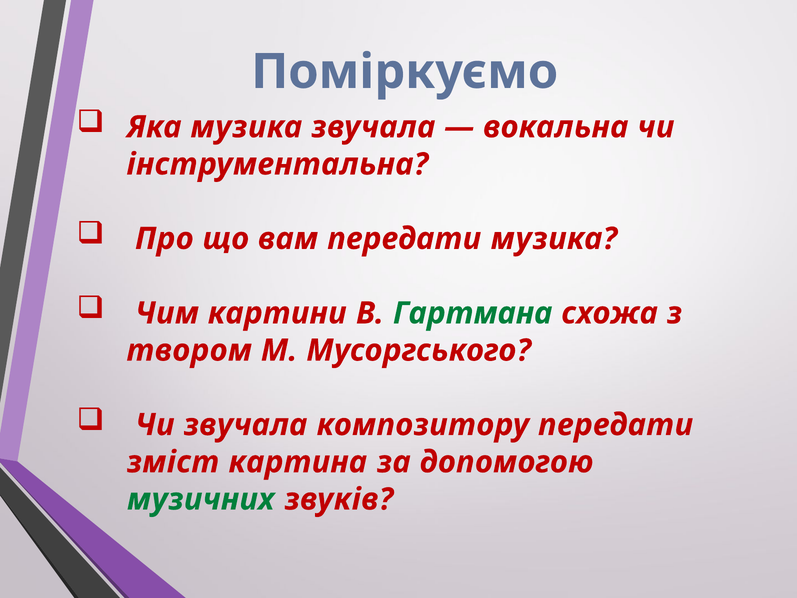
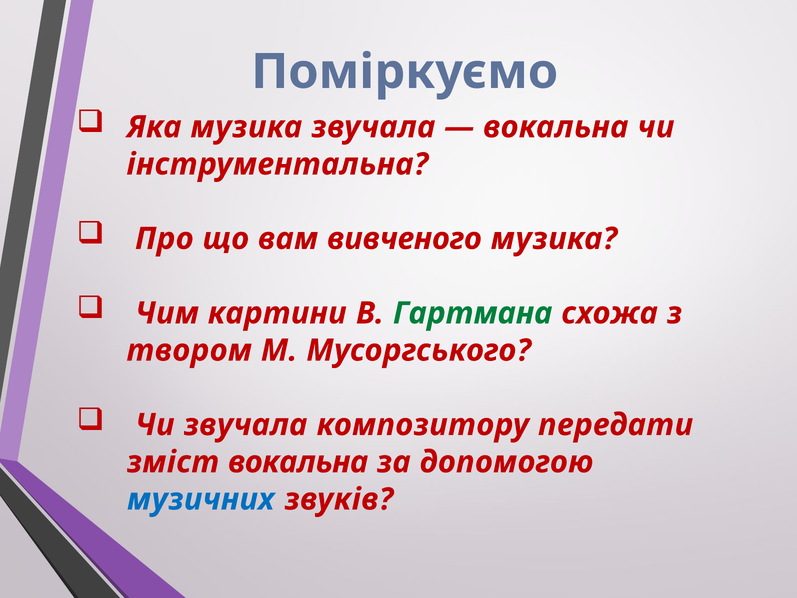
вам передати: передати -> вивченого
зміст картина: картина -> вокальна
музичних colour: green -> blue
